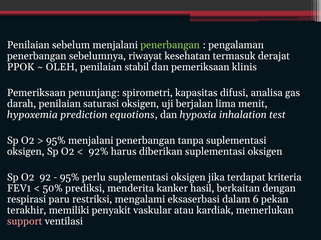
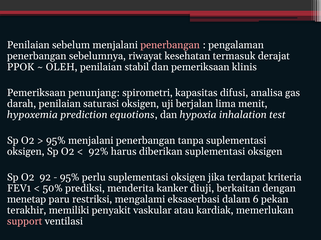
penerbangan at (170, 45) colour: light green -> pink
hasil: hasil -> diuji
respirasi: respirasi -> menetap
